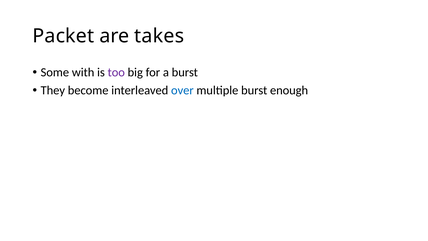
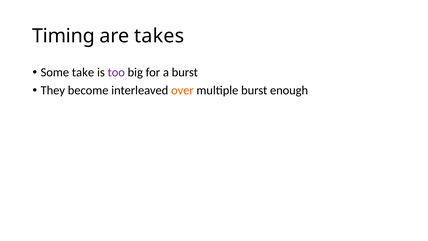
Packet: Packet -> Timing
with: with -> take
over colour: blue -> orange
